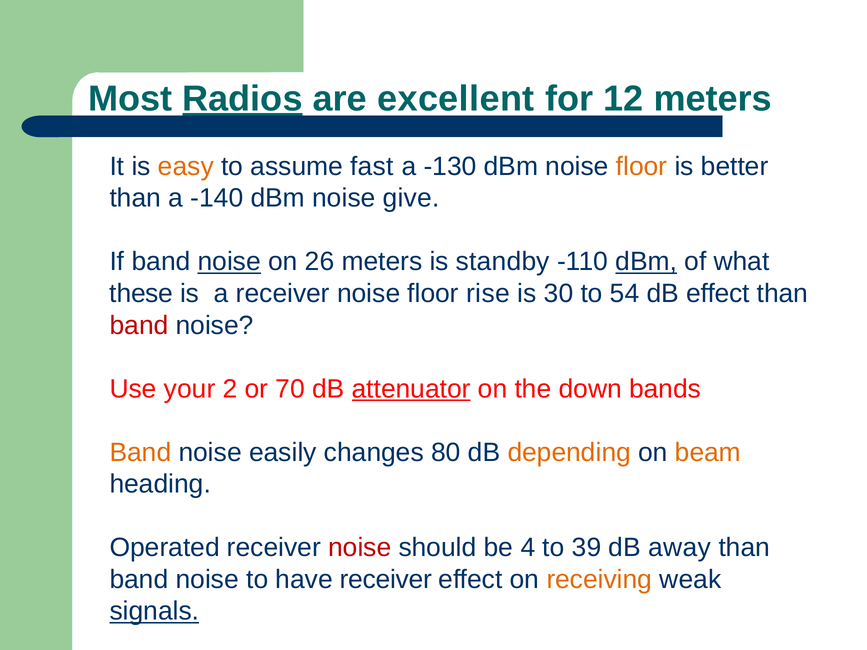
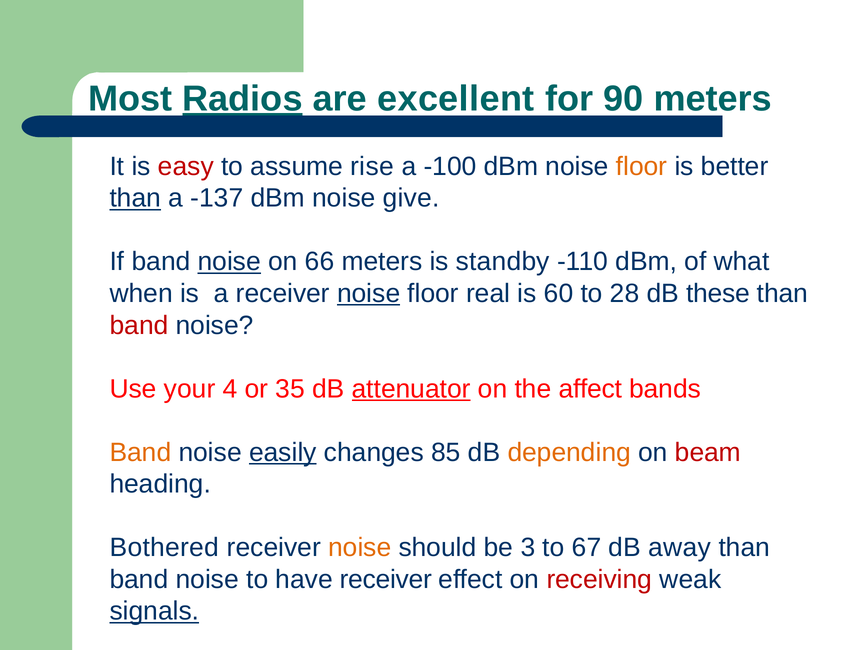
12: 12 -> 90
easy colour: orange -> red
fast: fast -> rise
-130: -130 -> -100
than at (135, 198) underline: none -> present
-140: -140 -> -137
26: 26 -> 66
dBm at (646, 262) underline: present -> none
these: these -> when
noise at (369, 294) underline: none -> present
rise: rise -> real
30: 30 -> 60
54: 54 -> 28
dB effect: effect -> these
2: 2 -> 4
70: 70 -> 35
down: down -> affect
easily underline: none -> present
80: 80 -> 85
beam colour: orange -> red
Operated: Operated -> Bothered
noise at (360, 548) colour: red -> orange
4: 4 -> 3
39: 39 -> 67
receiving colour: orange -> red
